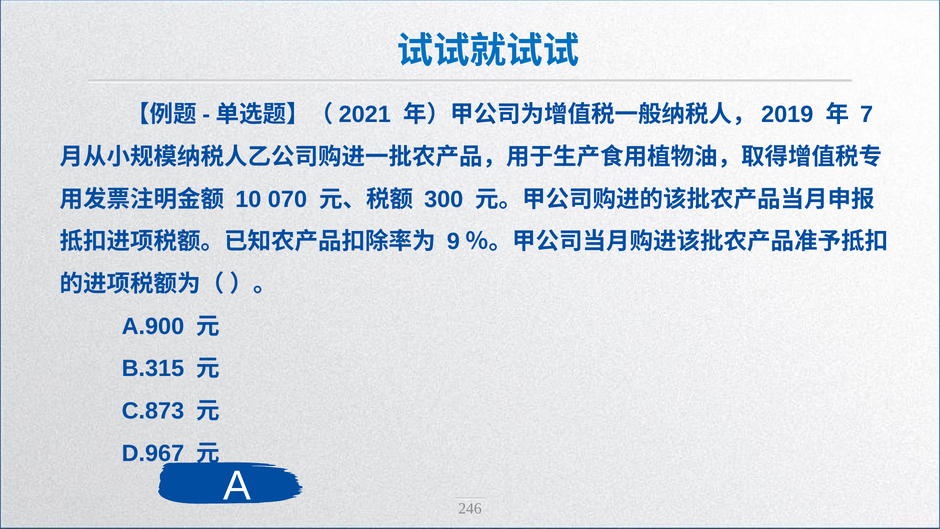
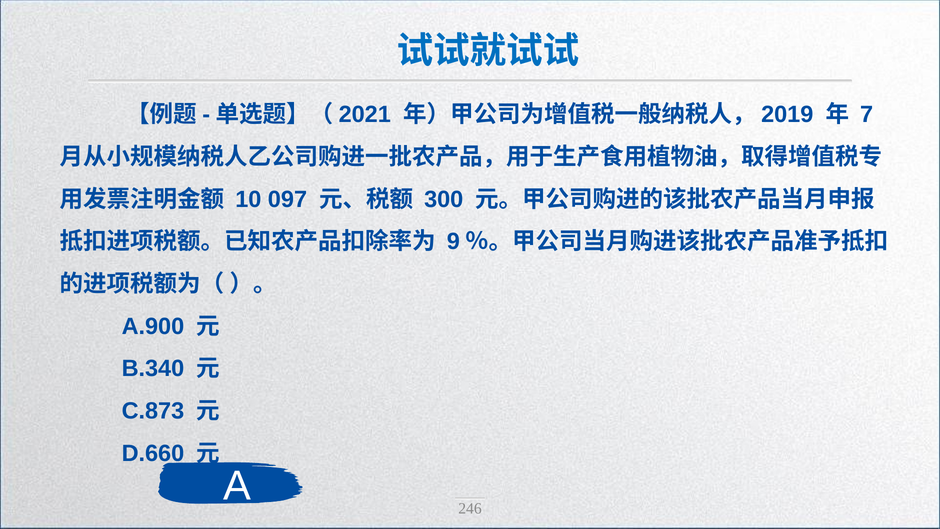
070: 070 -> 097
B.315: B.315 -> B.340
D.967: D.967 -> D.660
